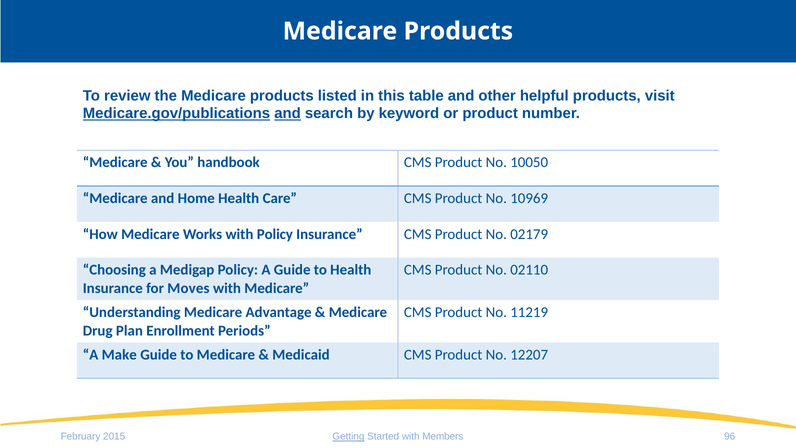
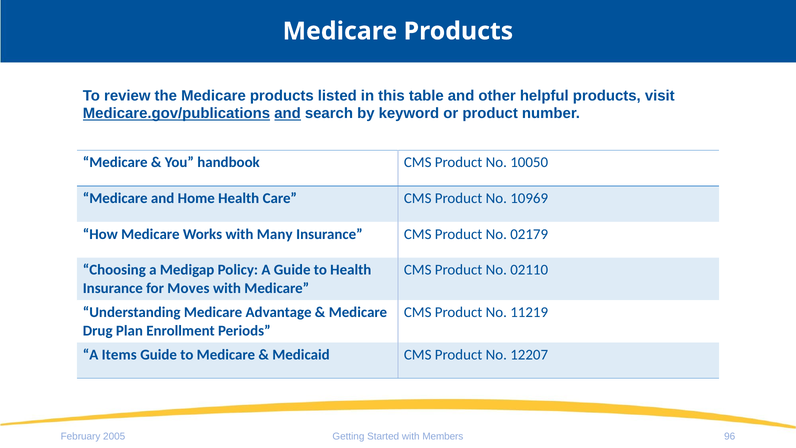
with Policy: Policy -> Many
Make: Make -> Items
2015: 2015 -> 2005
Getting underline: present -> none
